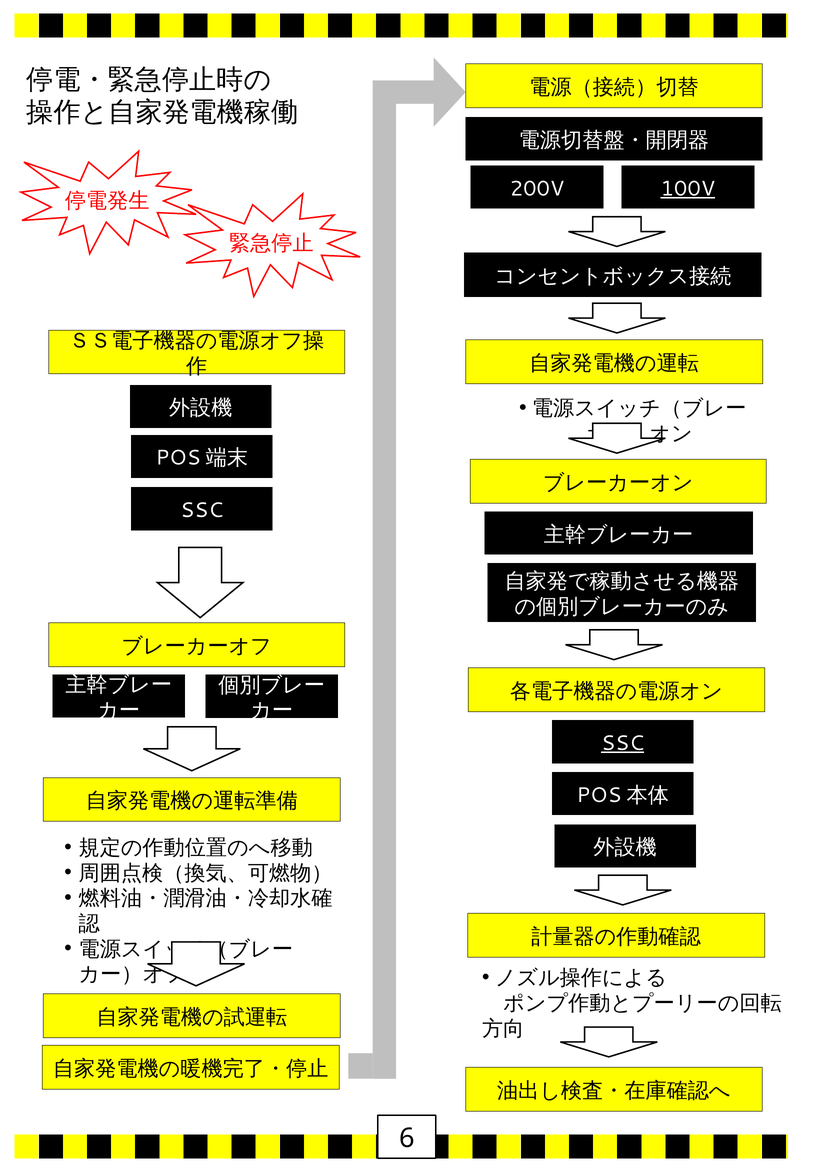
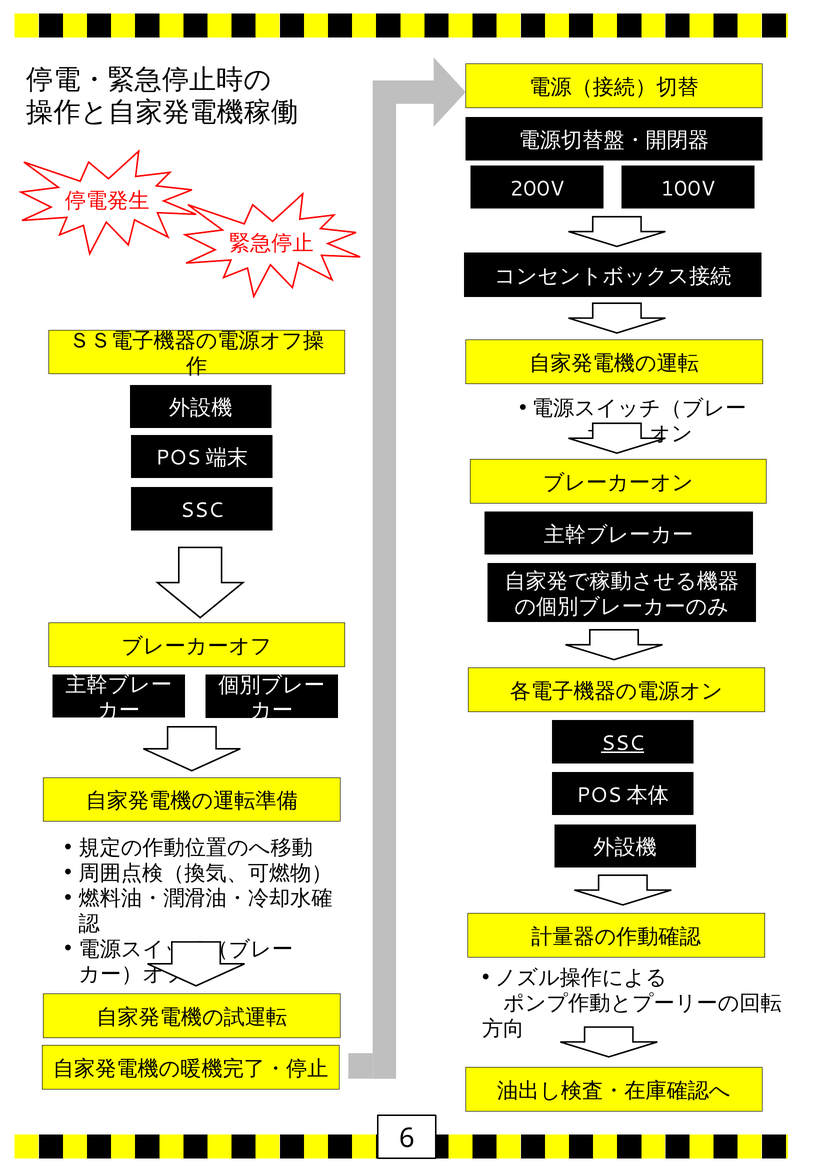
100V underline: present -> none
